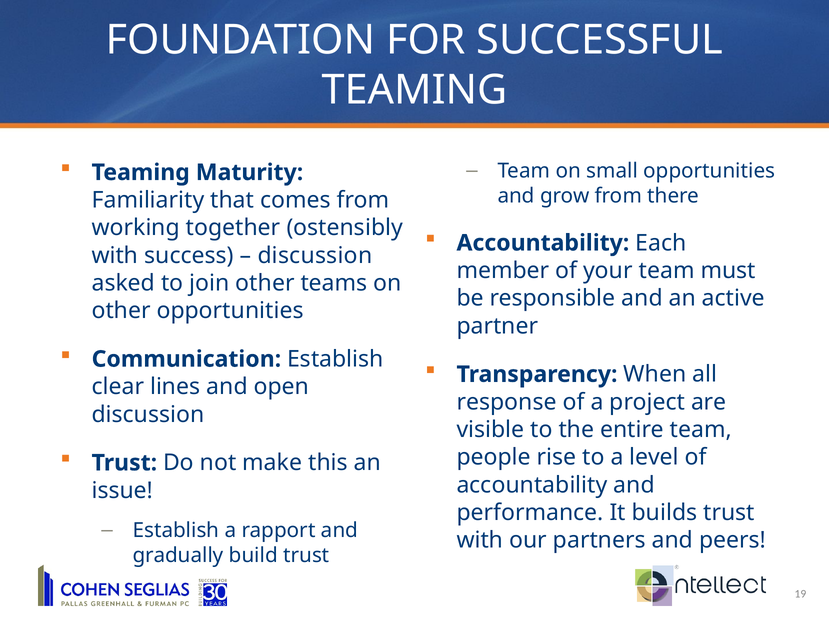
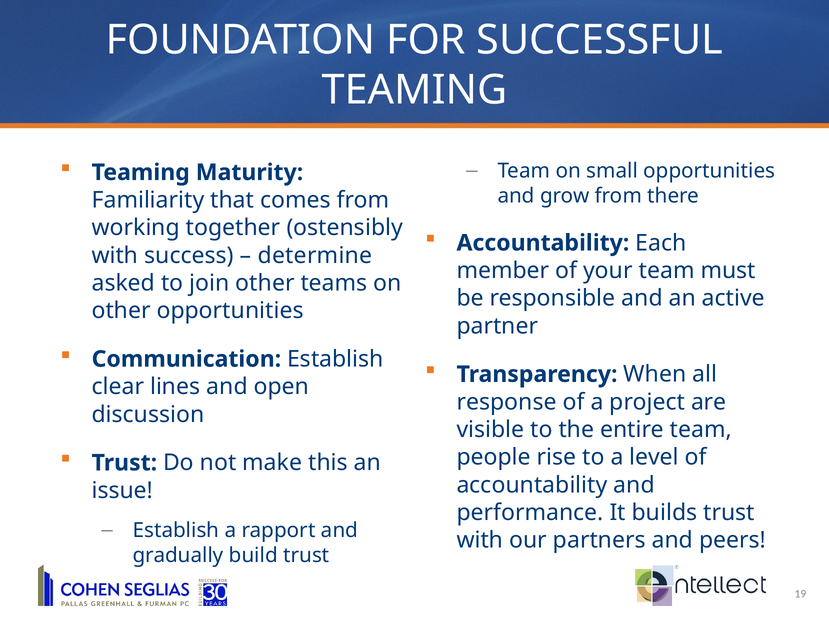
discussion at (315, 255): discussion -> determine
